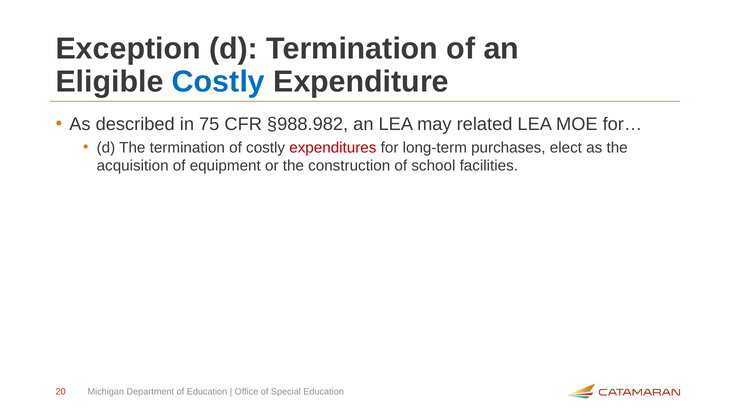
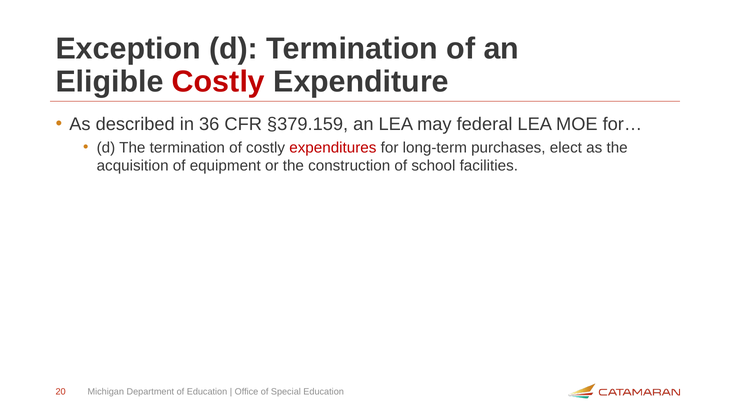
Costly at (218, 82) colour: blue -> red
75: 75 -> 36
§988.982: §988.982 -> §379.159
related: related -> federal
